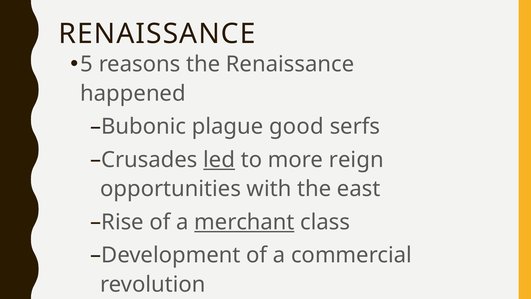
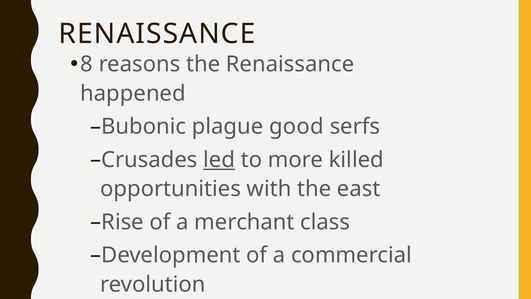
5: 5 -> 8
reign: reign -> killed
merchant underline: present -> none
